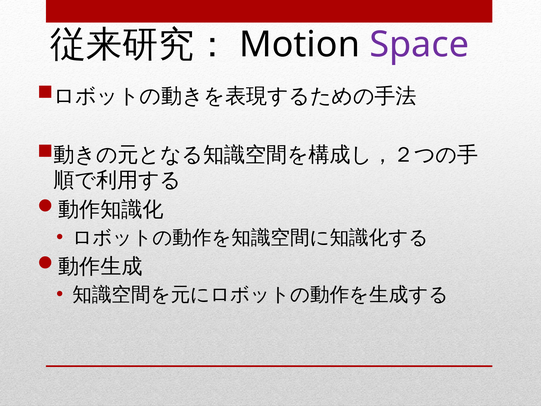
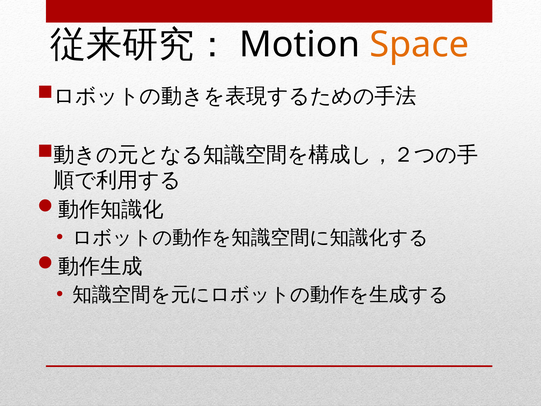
Space colour: purple -> orange
